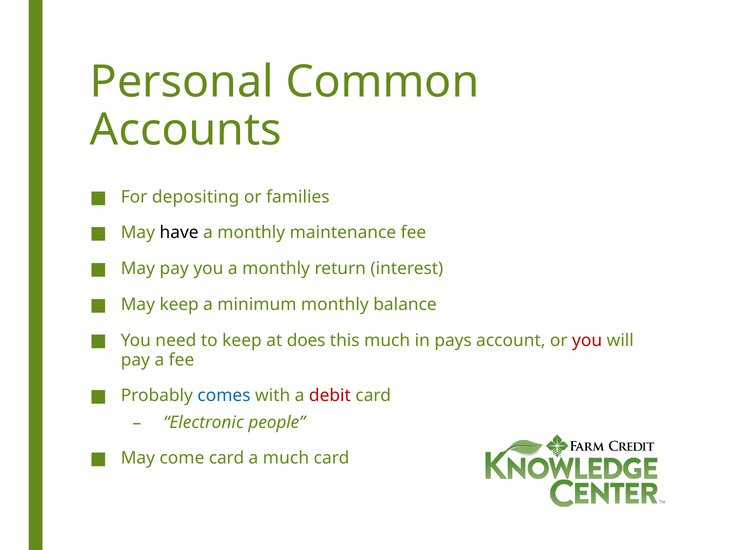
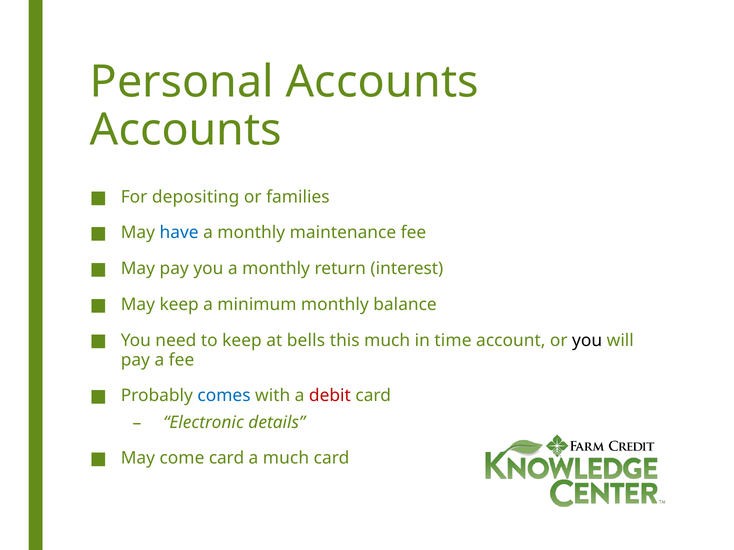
Personal Common: Common -> Accounts
have colour: black -> blue
does: does -> bells
pays: pays -> time
you at (587, 341) colour: red -> black
people: people -> details
